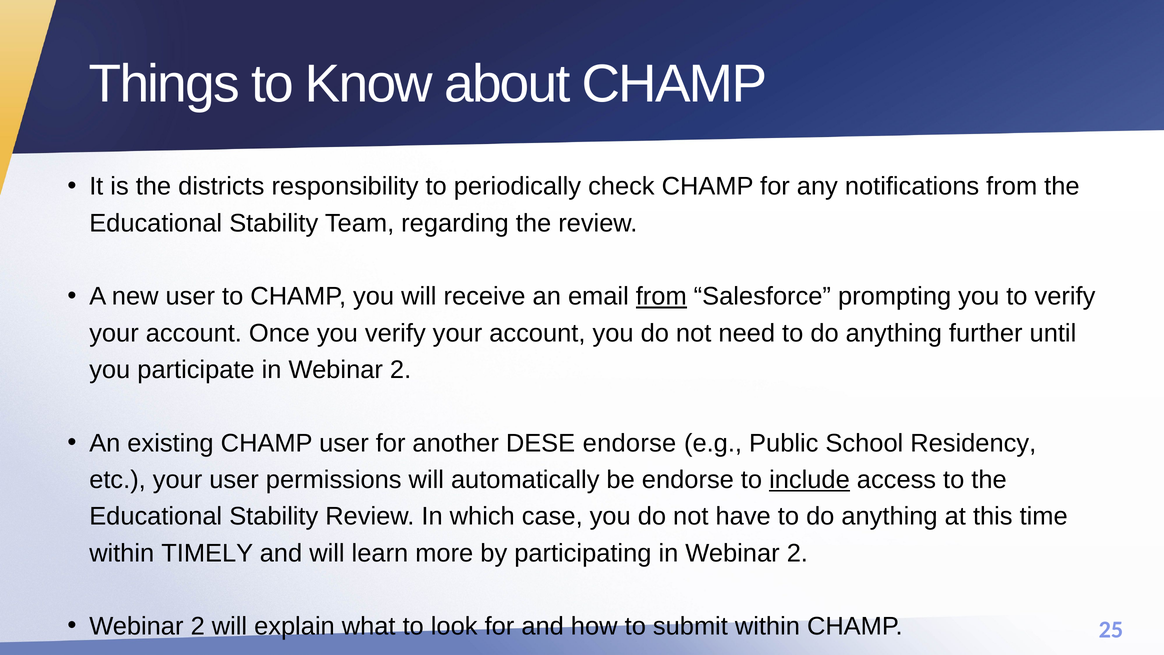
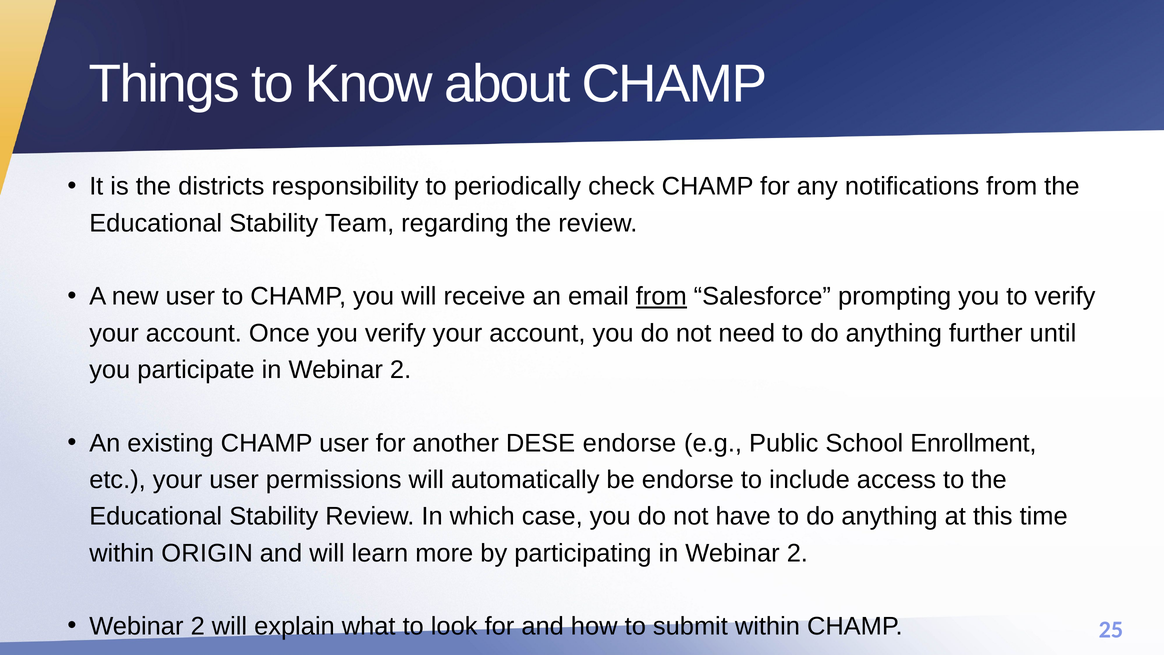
Residency: Residency -> Enrollment
include underline: present -> none
TIMELY: TIMELY -> ORIGIN
